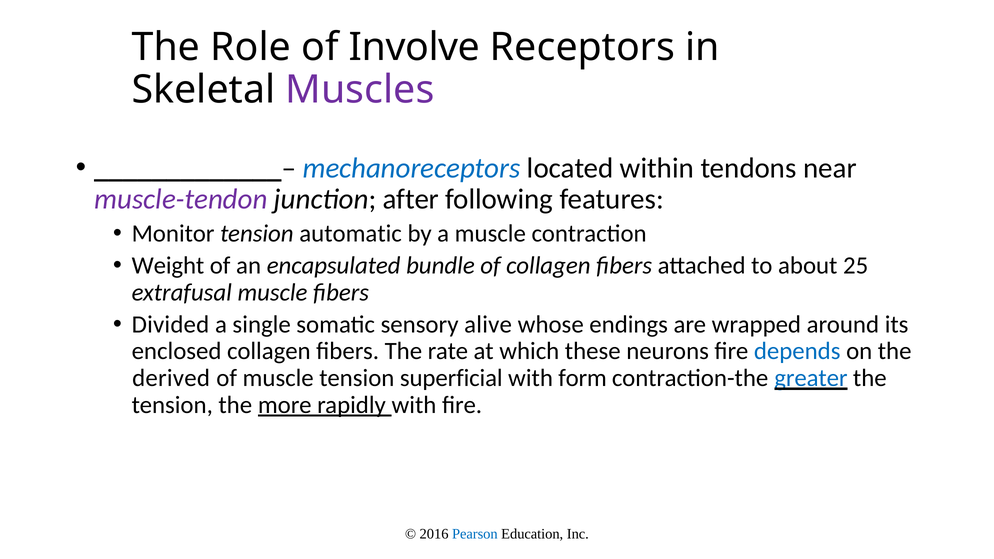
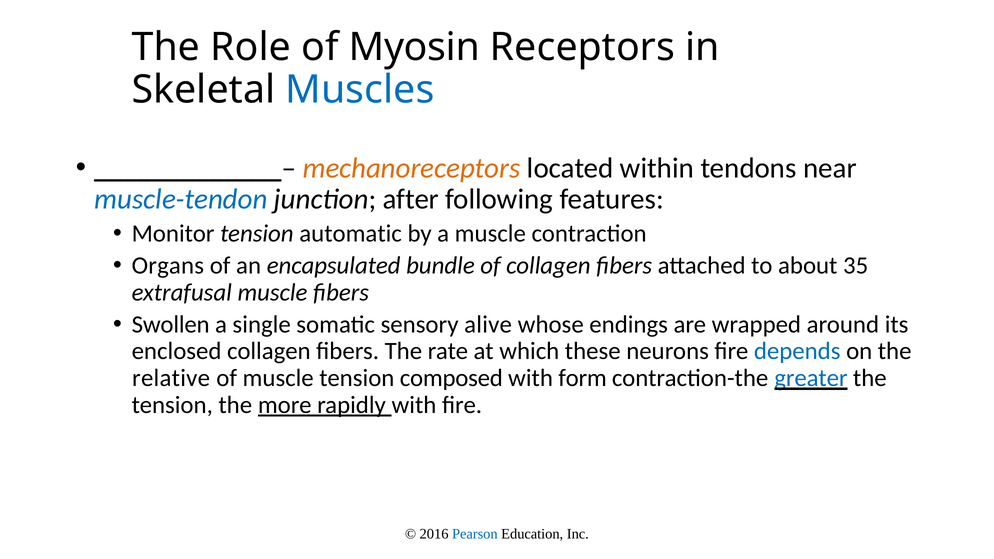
Involve: Involve -> Myosin
Muscles colour: purple -> blue
mechanoreceptors colour: blue -> orange
muscle-tendon colour: purple -> blue
Weight: Weight -> Organs
25: 25 -> 35
Divided: Divided -> Swollen
derived: derived -> relative
superficial: superficial -> composed
